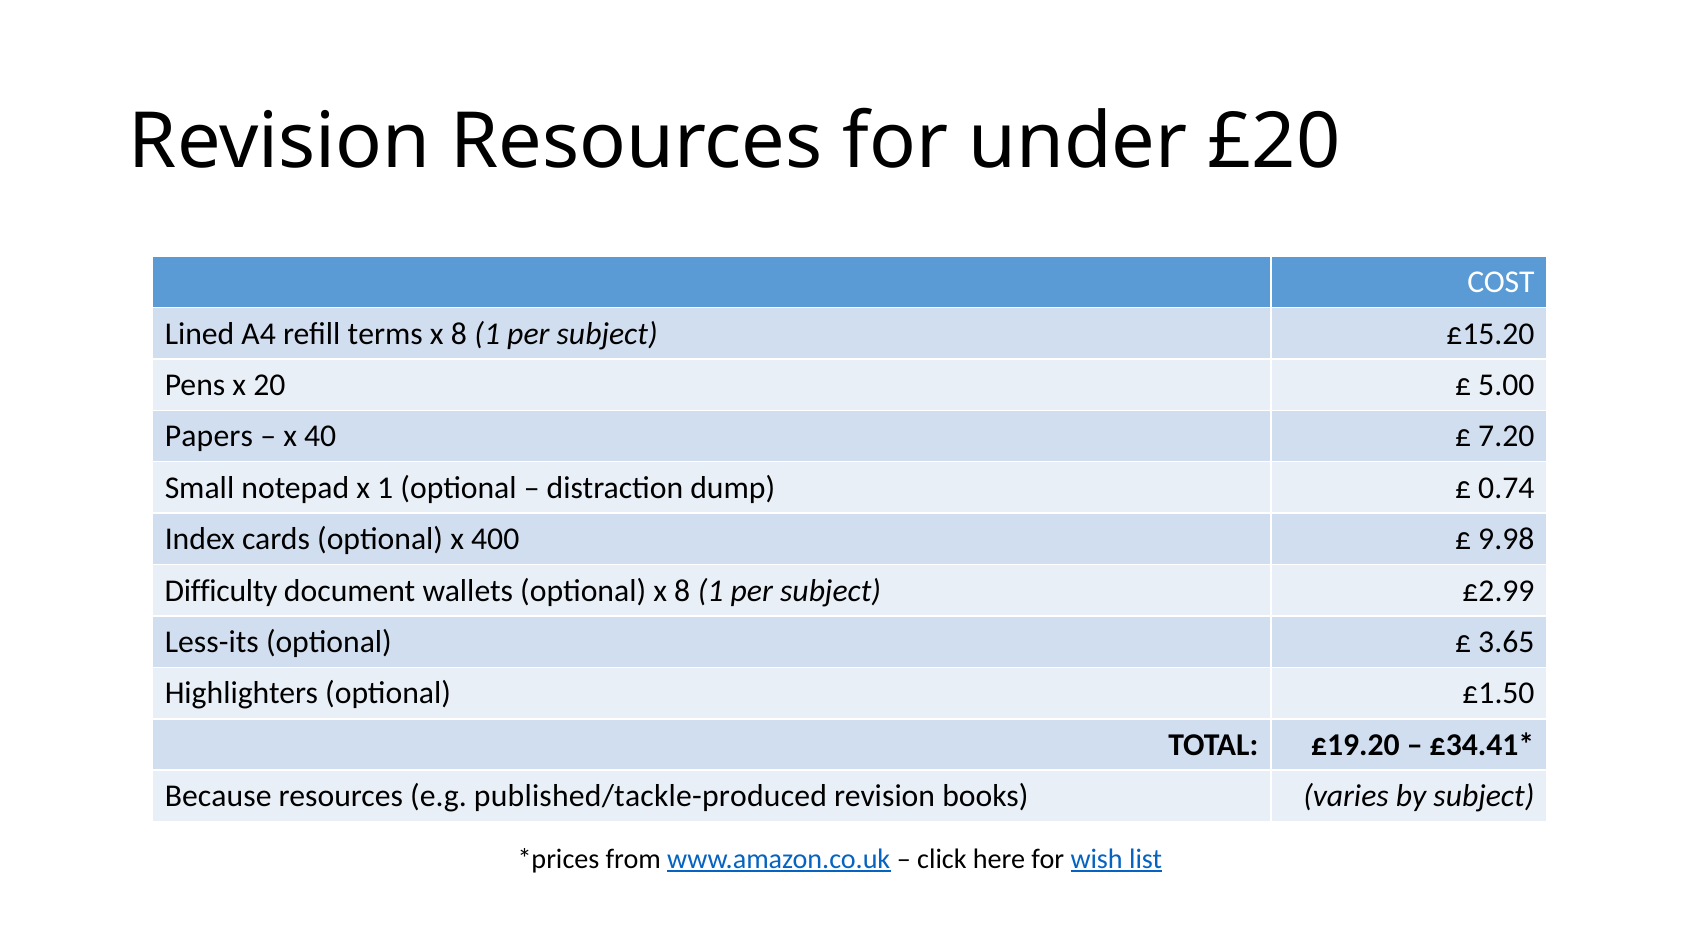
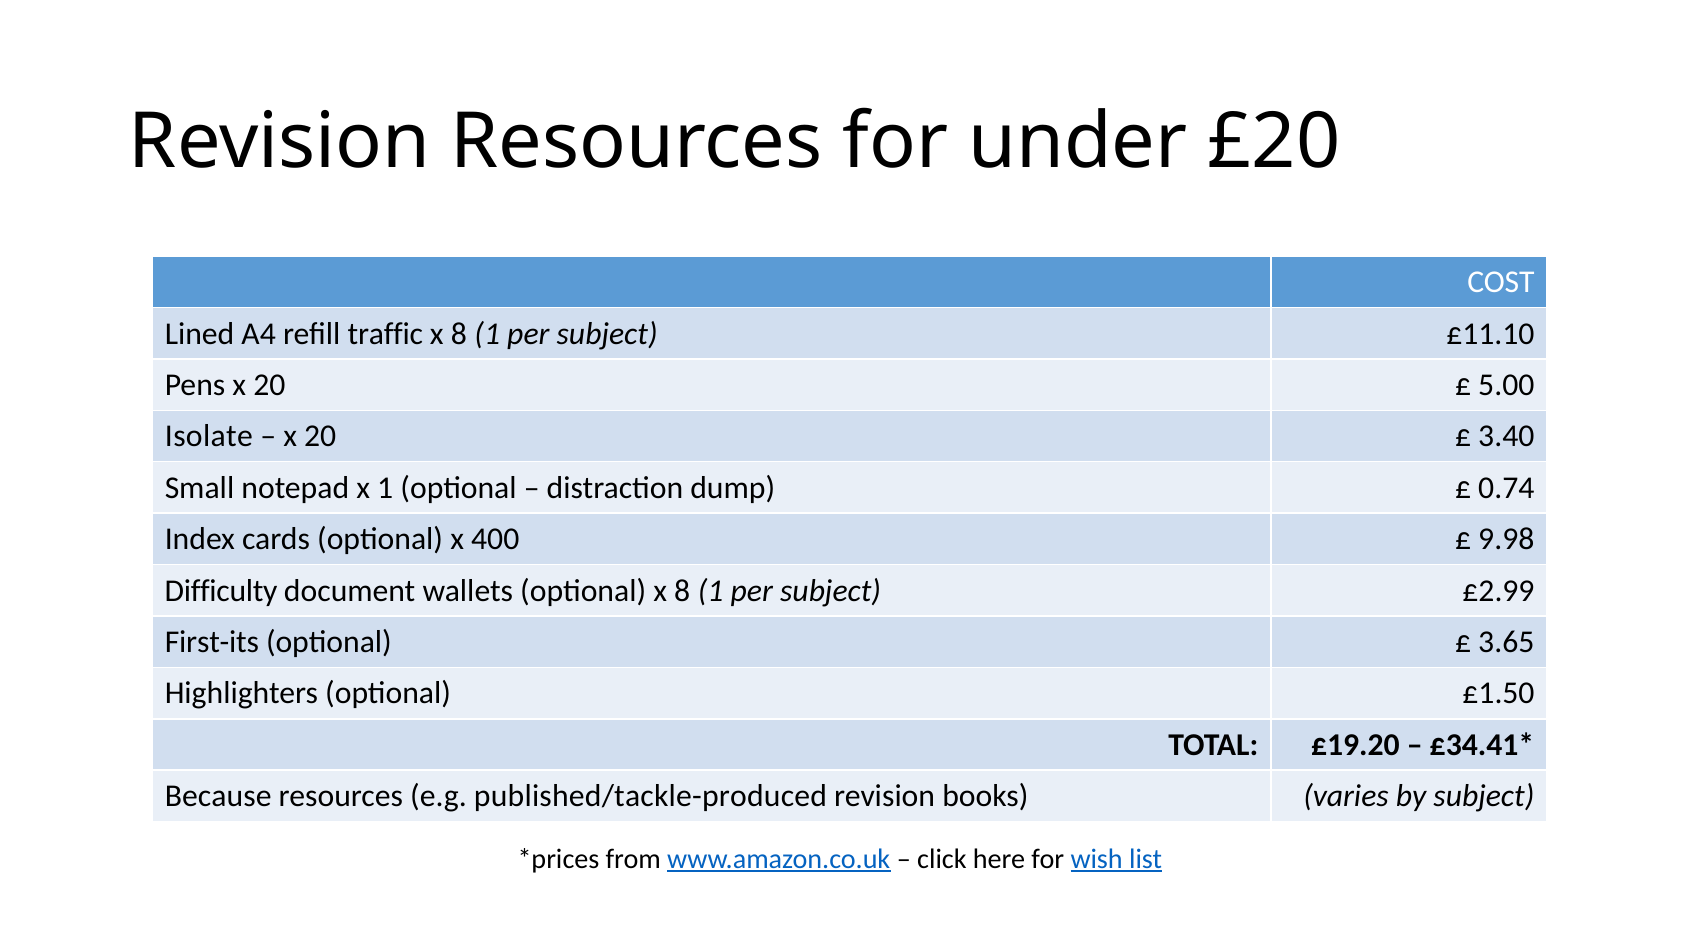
terms: terms -> traffic
£15.20: £15.20 -> £11.10
Papers: Papers -> Isolate
40 at (320, 436): 40 -> 20
7.20: 7.20 -> 3.40
Less-its: Less-its -> First-its
